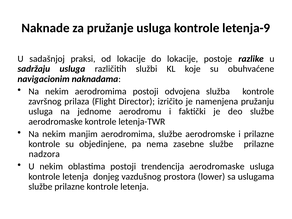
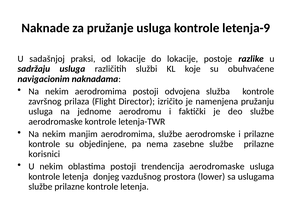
nadzora: nadzora -> korisnici
